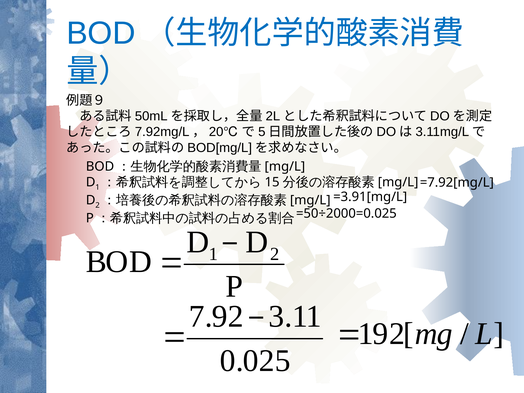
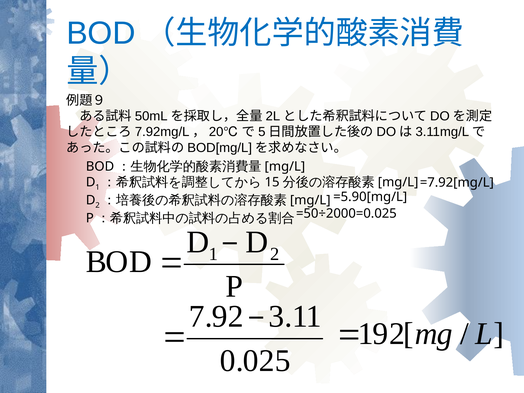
=3.91[mg/L: =3.91[mg/L -> =5.90[mg/L
